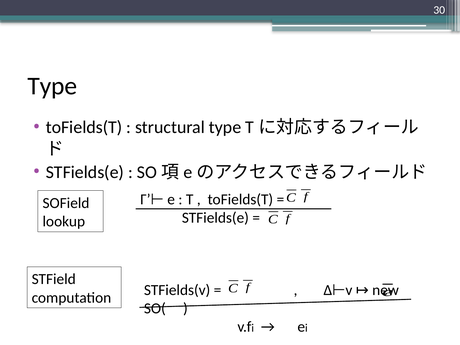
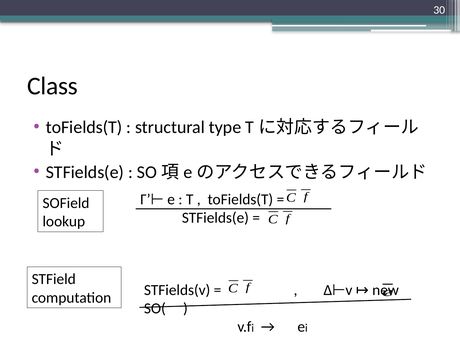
Type at (52, 86): Type -> Class
